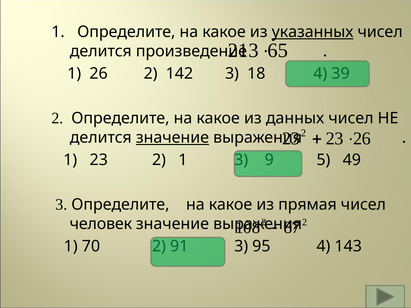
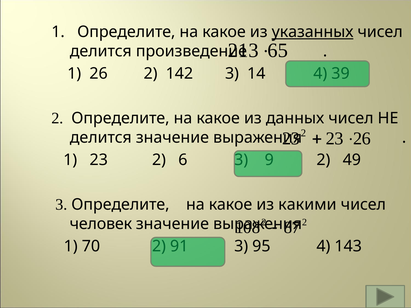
18: 18 -> 14
значение at (172, 138) underline: present -> none
2 1: 1 -> 6
5 at (323, 160): 5 -> 2
прямая: прямая -> какими
